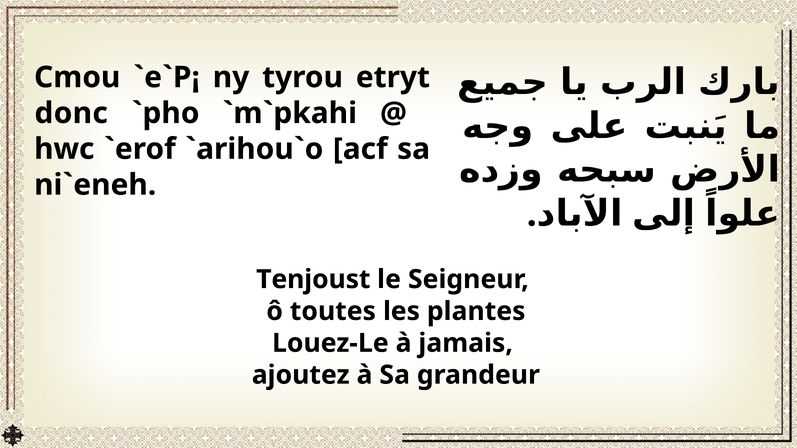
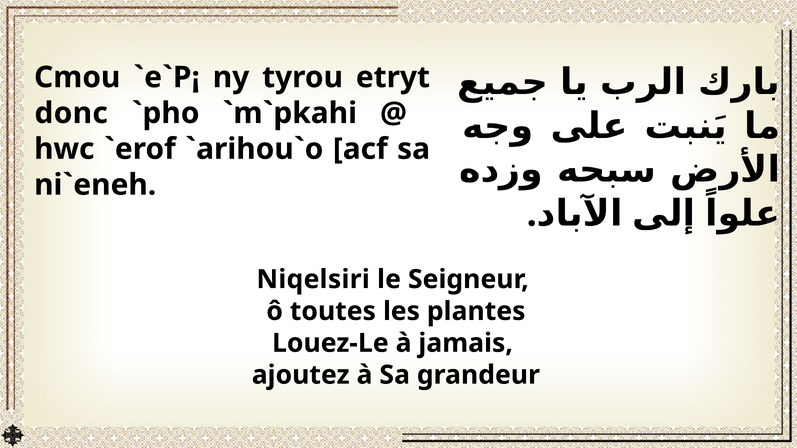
Tenjoust: Tenjoust -> Niqelsiri
